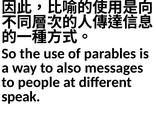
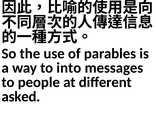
also: also -> into
speak: speak -> asked
